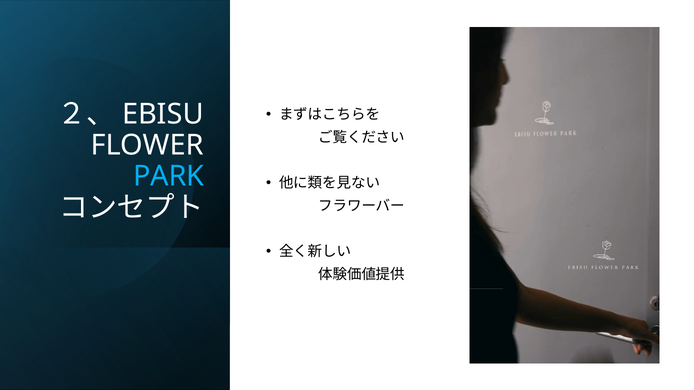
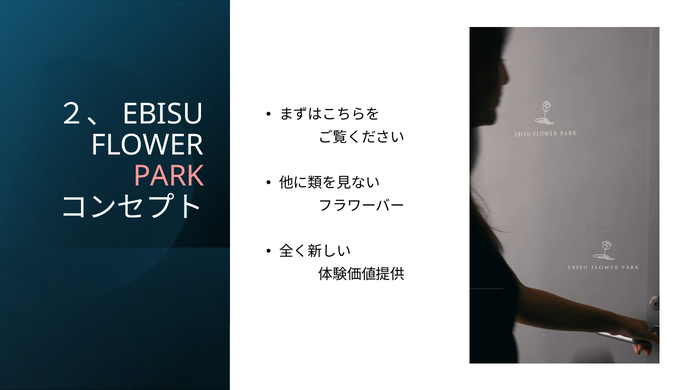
PARK colour: light blue -> pink
